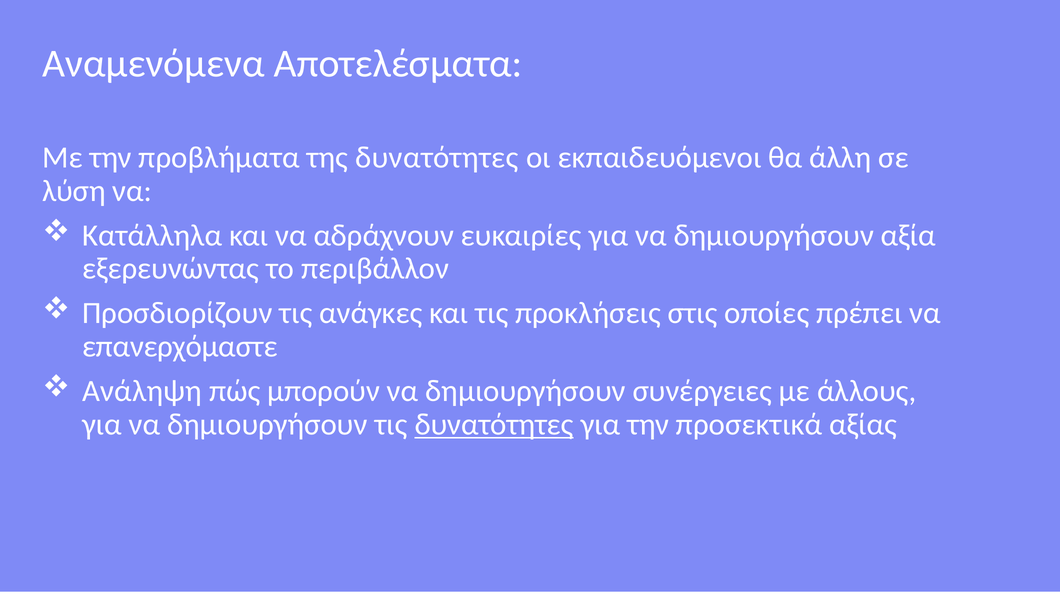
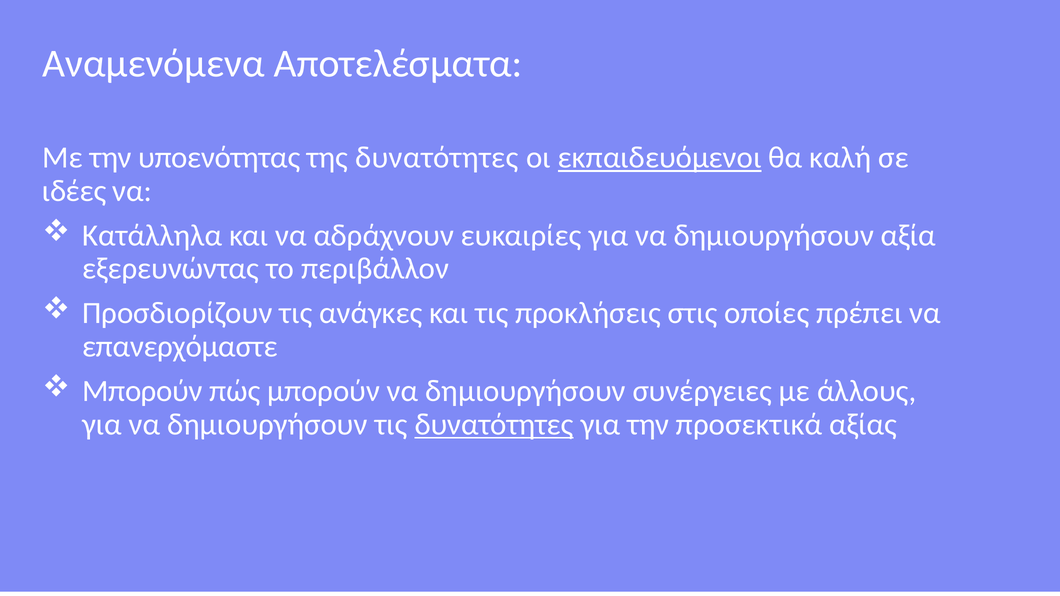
προβλήματα: προβλήματα -> υποενότητας
εκπαιδευόμενοι underline: none -> present
άλλη: άλλη -> καλή
λύση: λύση -> ιδέες
Ανάληψη at (142, 391): Ανάληψη -> Μπορούν
